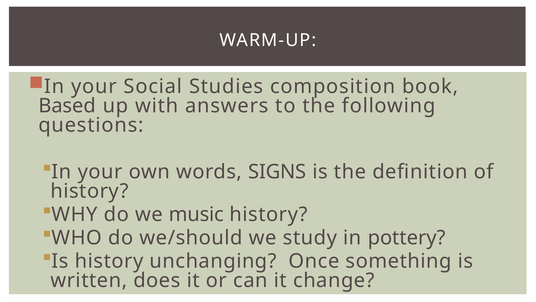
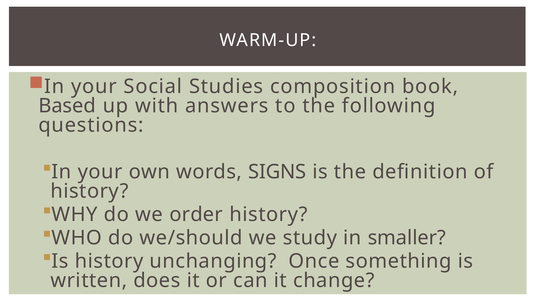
music: music -> order
pottery: pottery -> smaller
